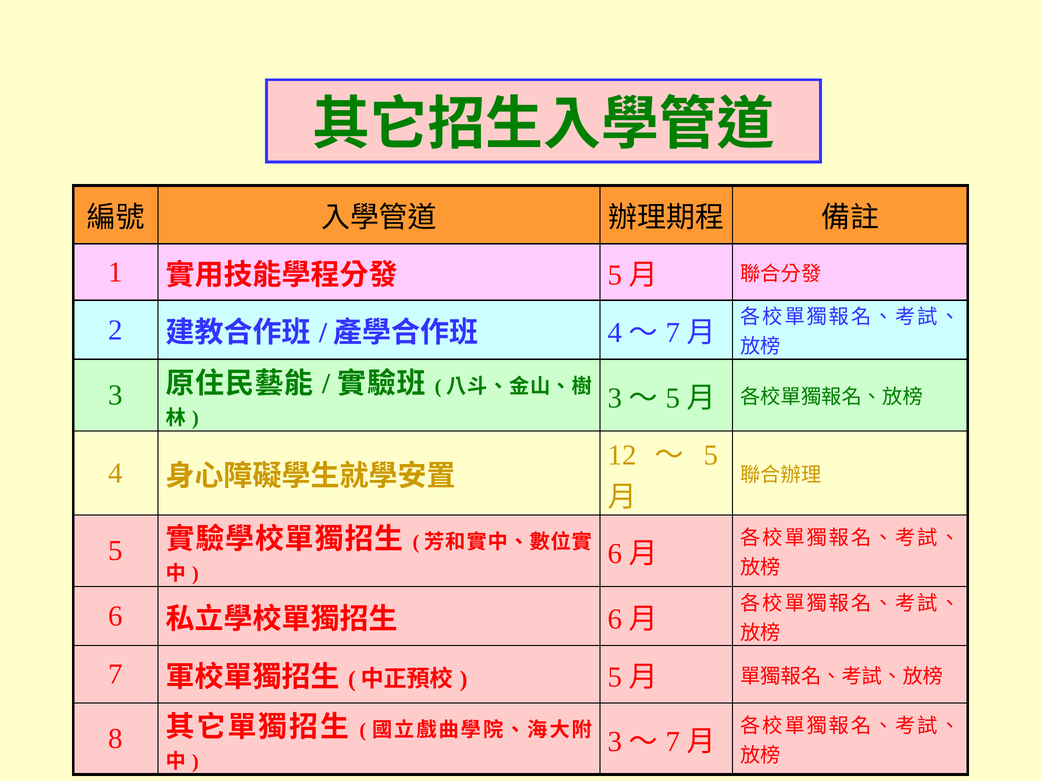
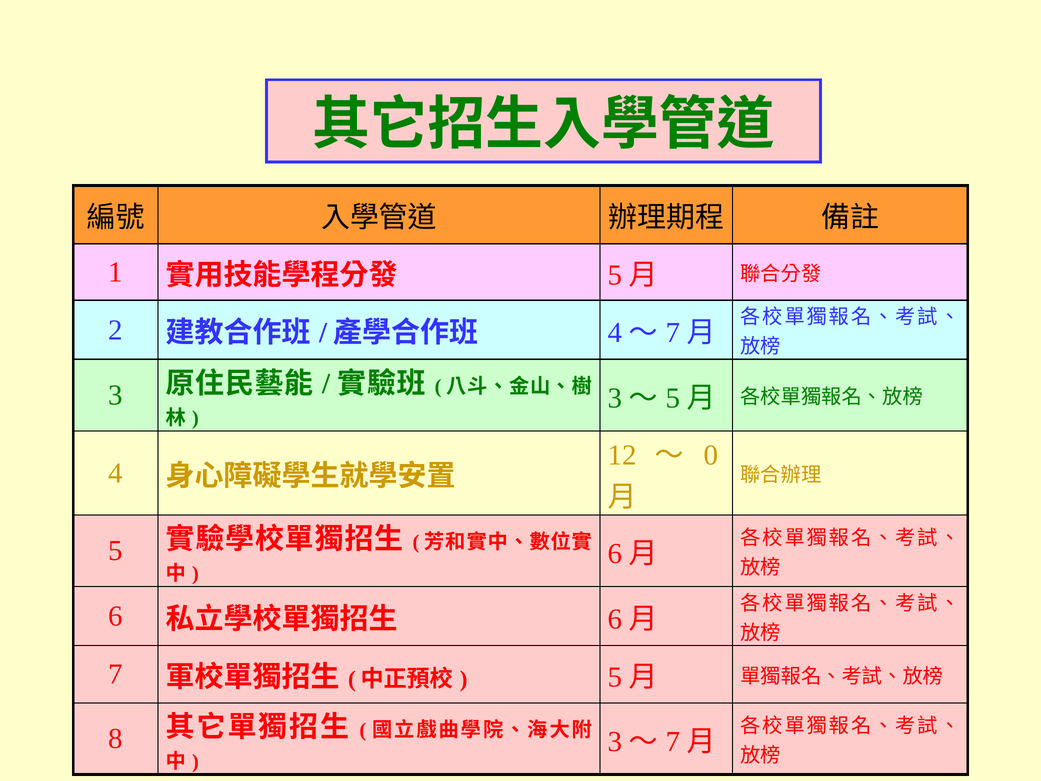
5 at (711, 455): 5 -> 0
